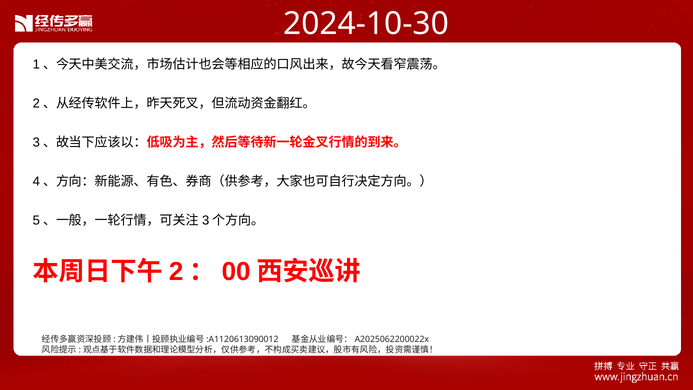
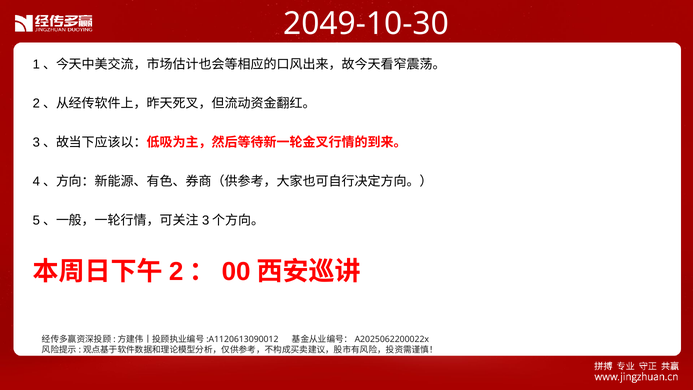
2024-10-30: 2024-10-30 -> 2049-10-30
